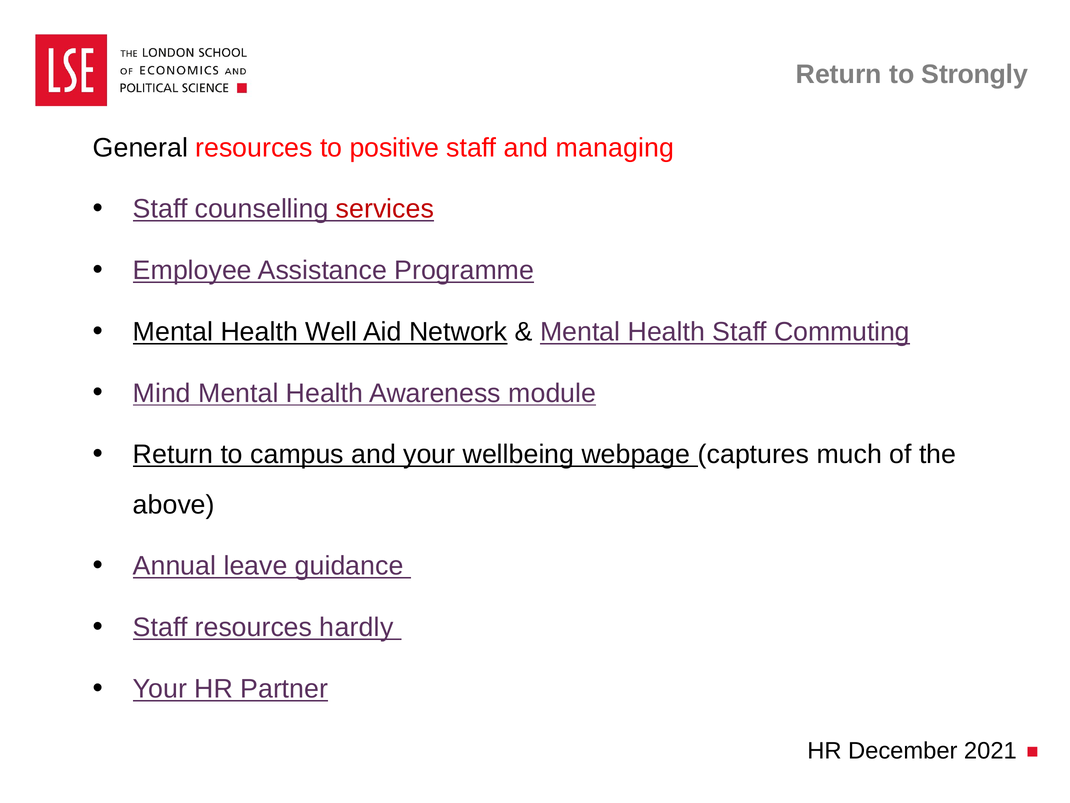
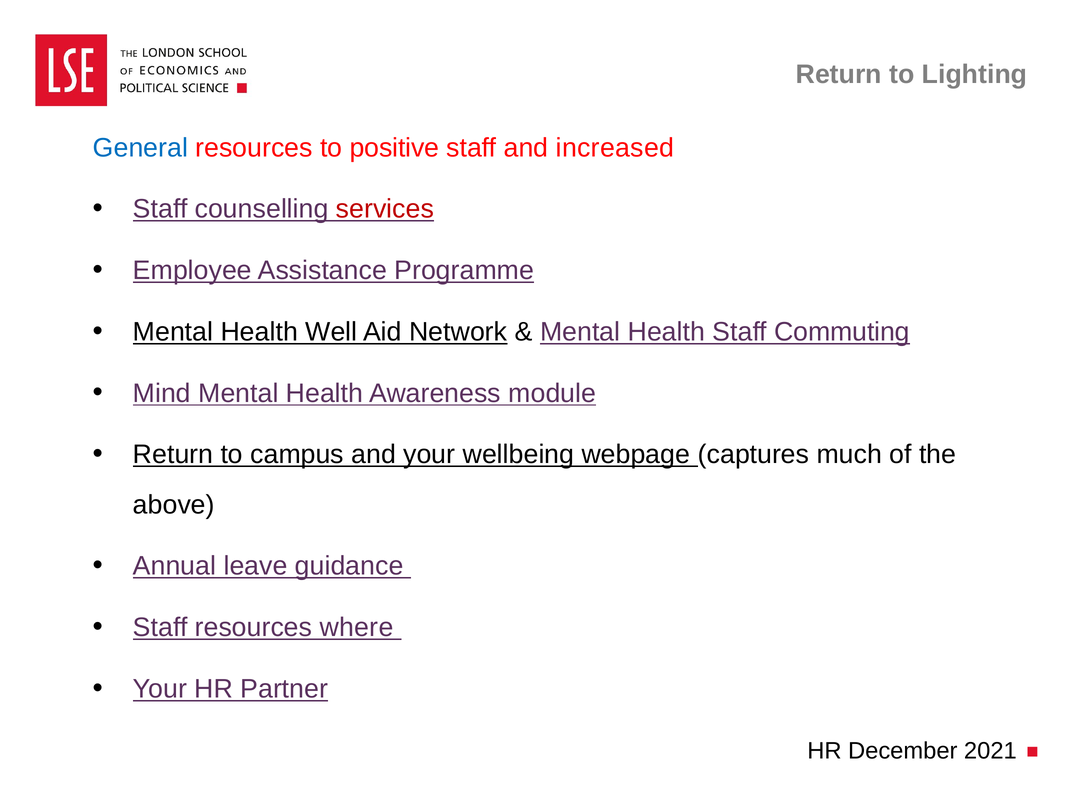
Strongly: Strongly -> Lighting
General colour: black -> blue
managing: managing -> increased
hardly: hardly -> where
